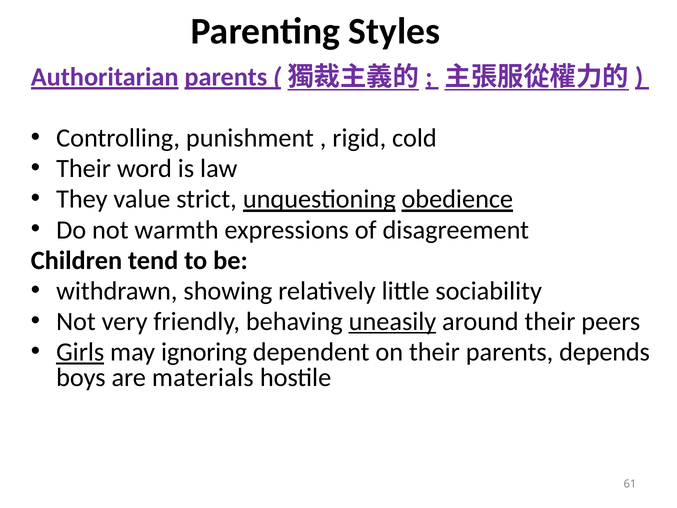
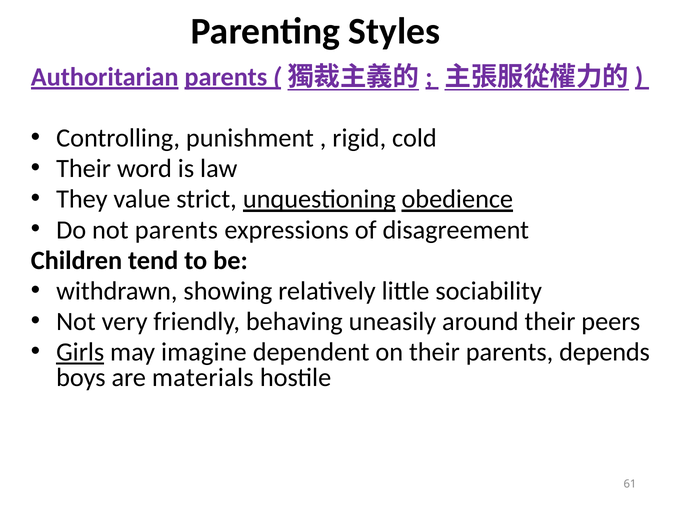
not warmth: warmth -> parents
uneasily underline: present -> none
ignoring: ignoring -> imagine
